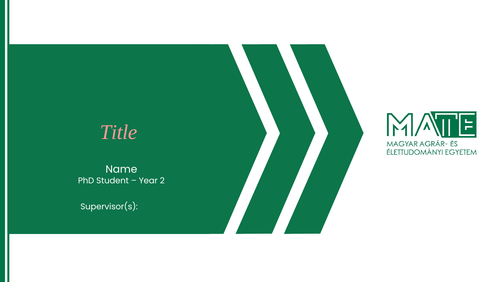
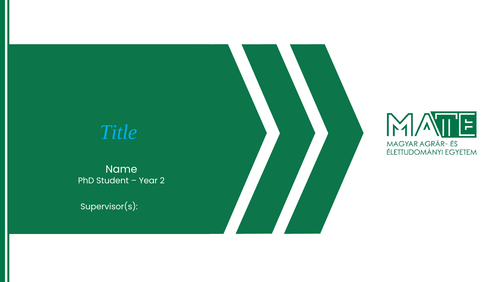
Title colour: pink -> light blue
